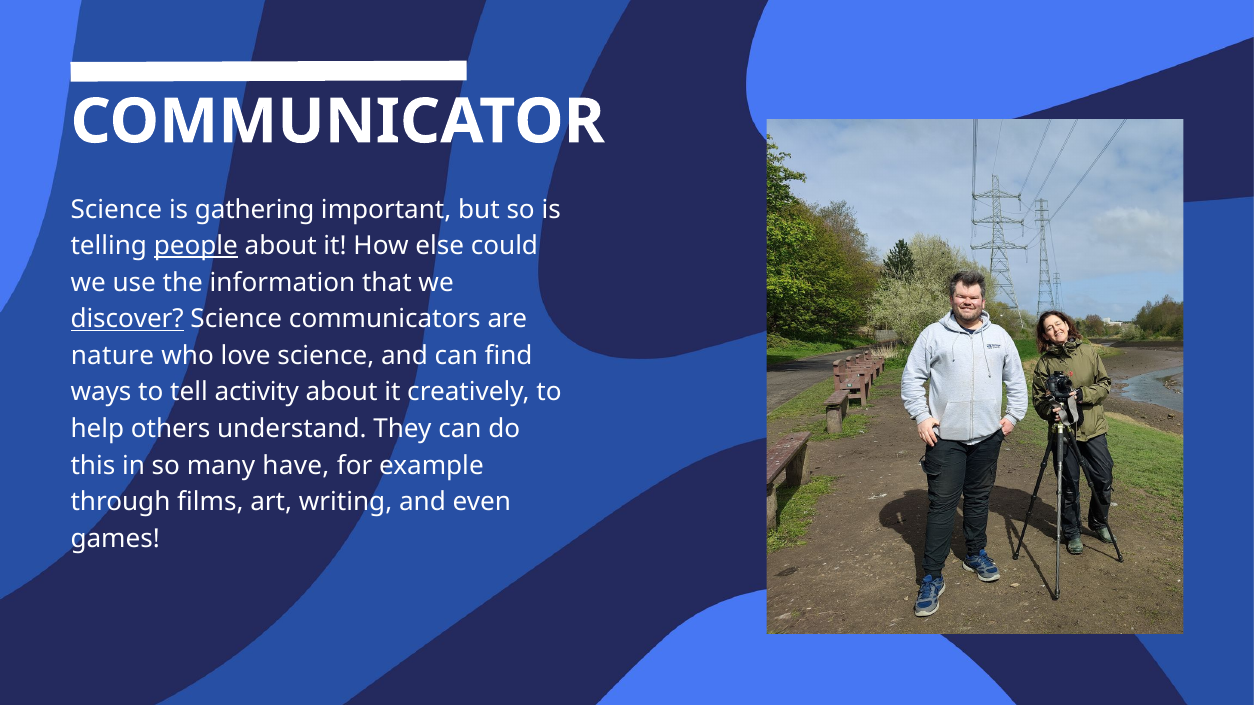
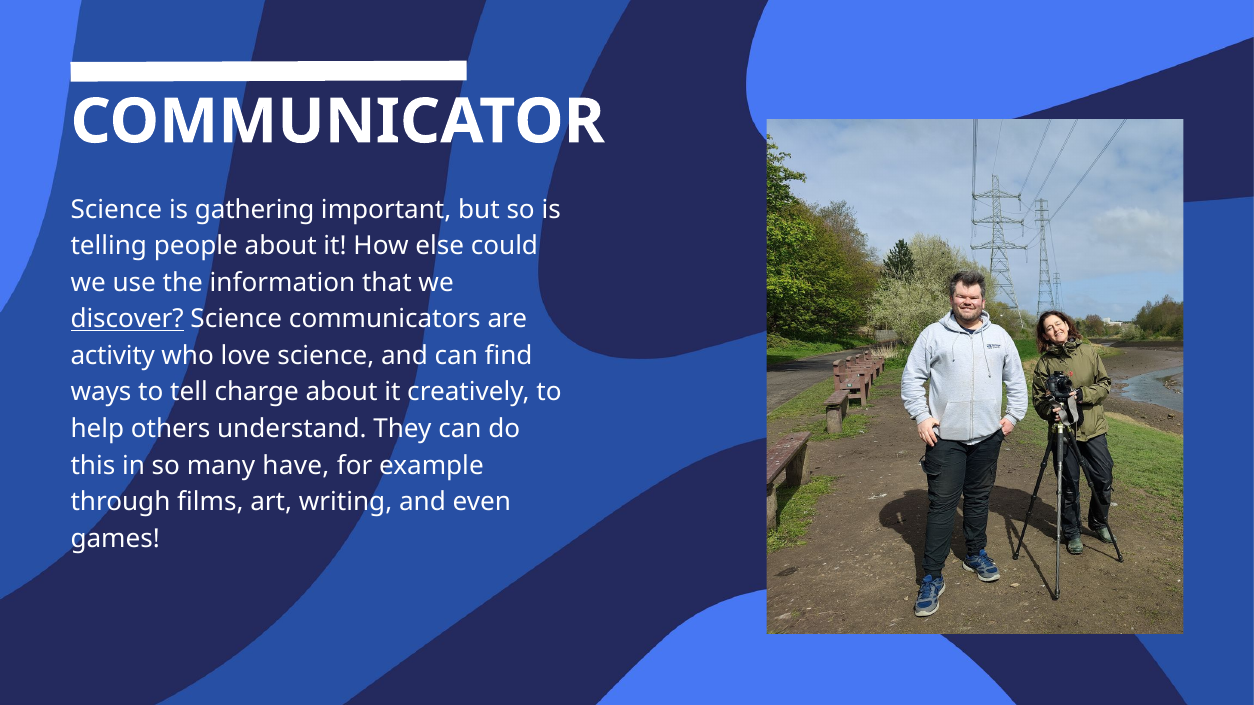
people underline: present -> none
nature: nature -> activity
activity: activity -> charge
